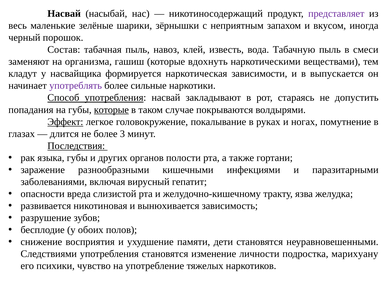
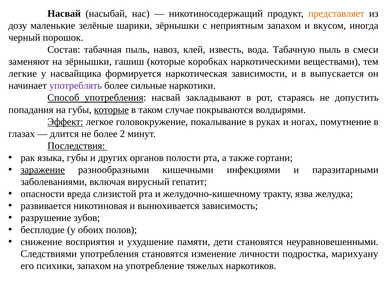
представляет colour: purple -> orange
весь: весь -> дозу
на организма: организма -> зёрнышки
вдохнуть: вдохнуть -> коробках
кладут: кладут -> легкие
3: 3 -> 2
заражение underline: none -> present
психики чувство: чувство -> запахом
